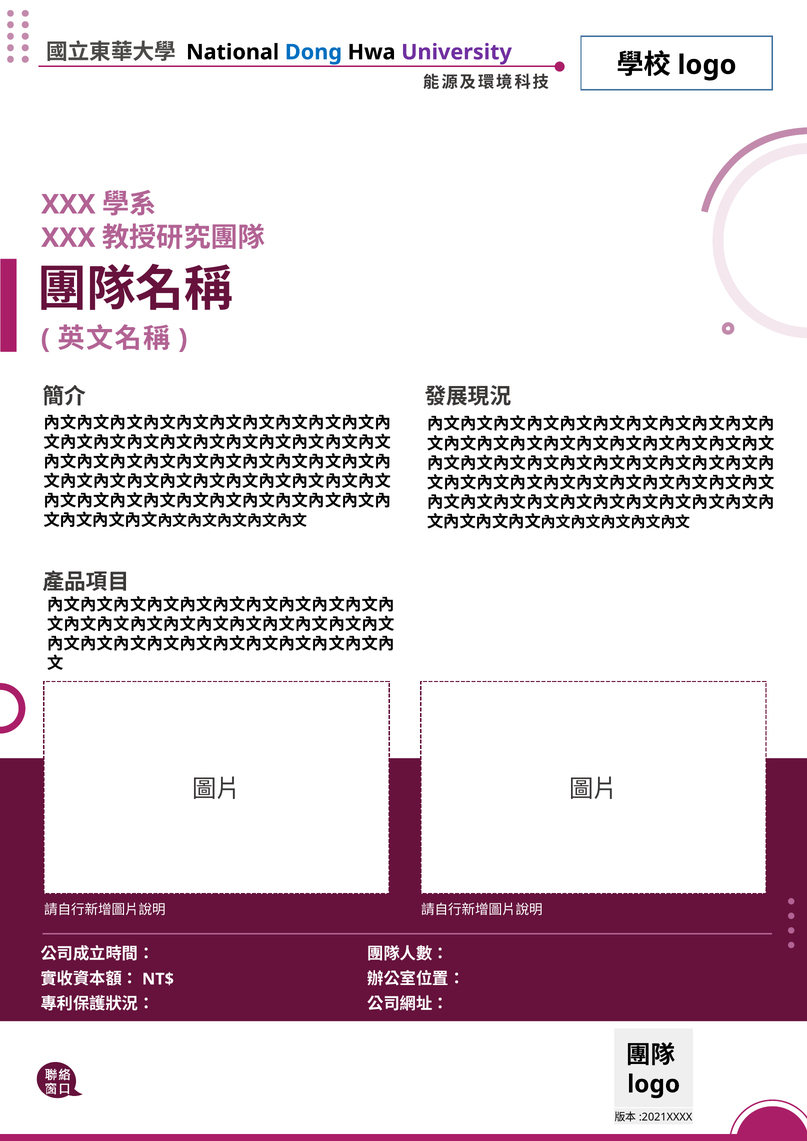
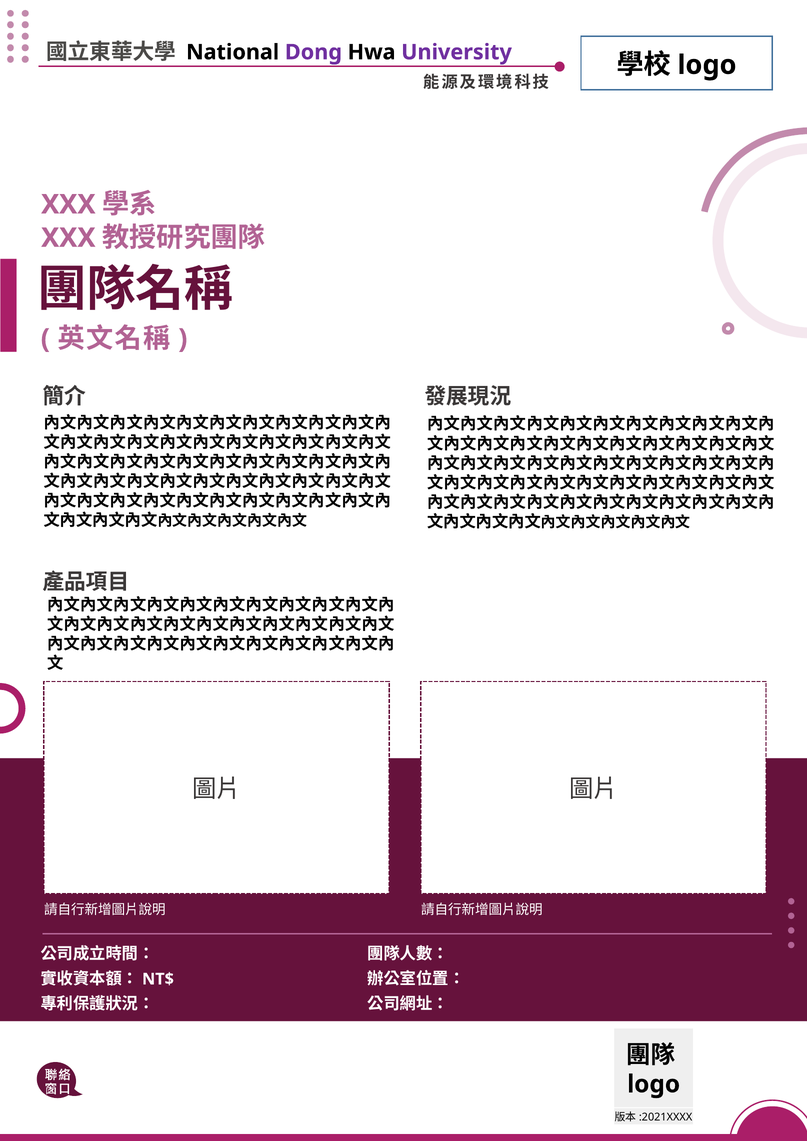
Dong colour: blue -> purple
